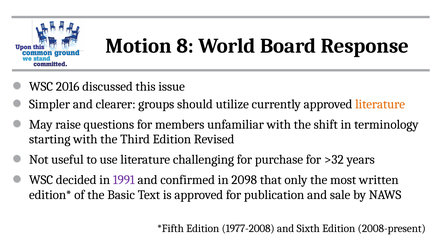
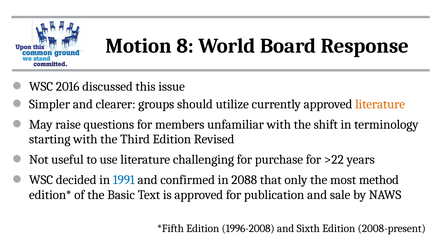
>32: >32 -> >22
1991 colour: purple -> blue
2098: 2098 -> 2088
written: written -> method
1977-2008: 1977-2008 -> 1996-2008
